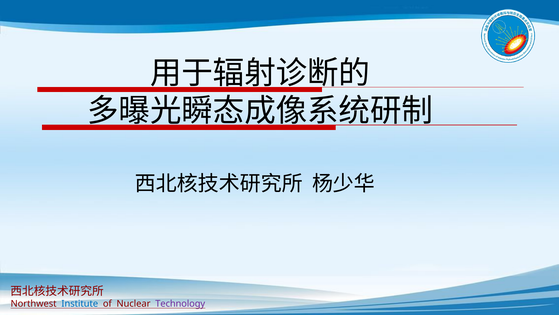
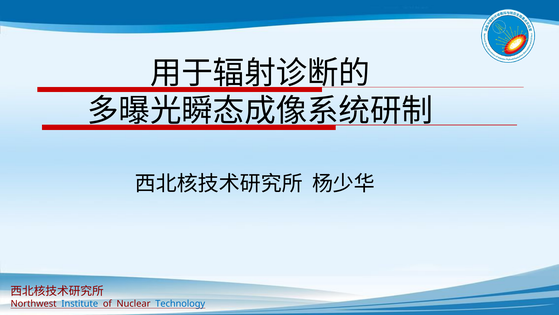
Technology colour: purple -> blue
